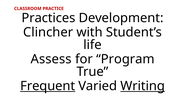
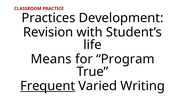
Clincher: Clincher -> Revision
Assess: Assess -> Means
Writing underline: present -> none
